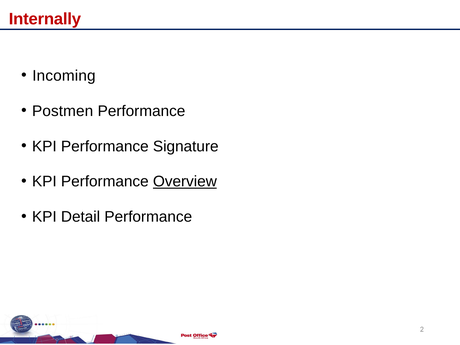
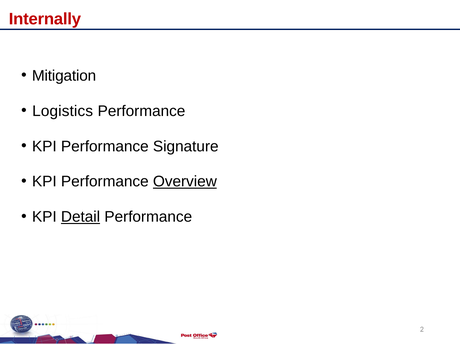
Incoming: Incoming -> Mitigation
Postmen: Postmen -> Logistics
Detail underline: none -> present
